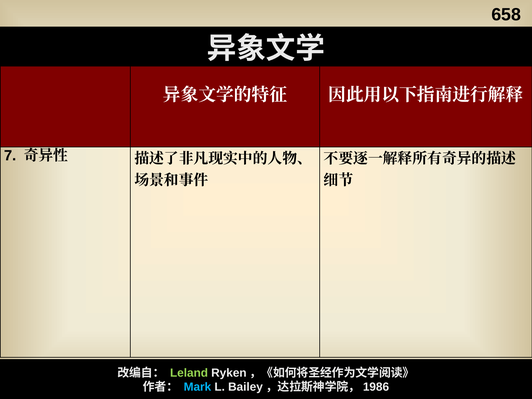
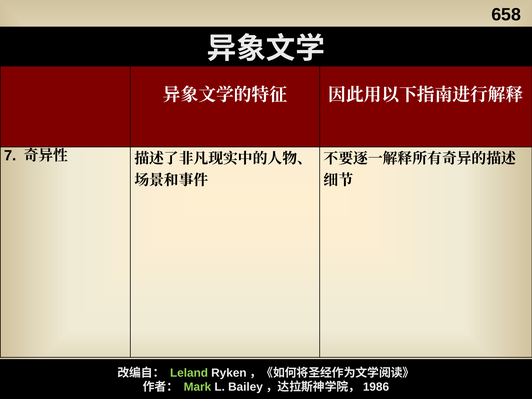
Mark colour: light blue -> light green
